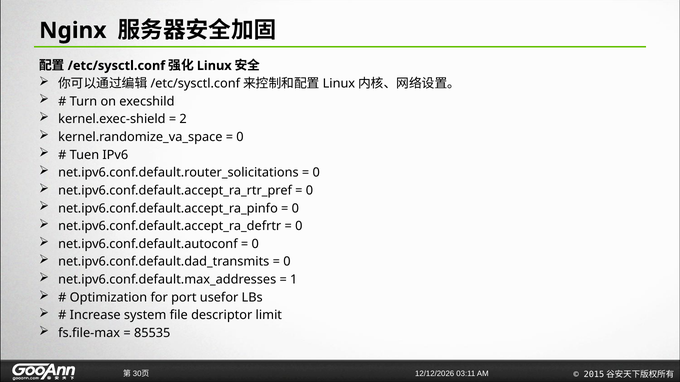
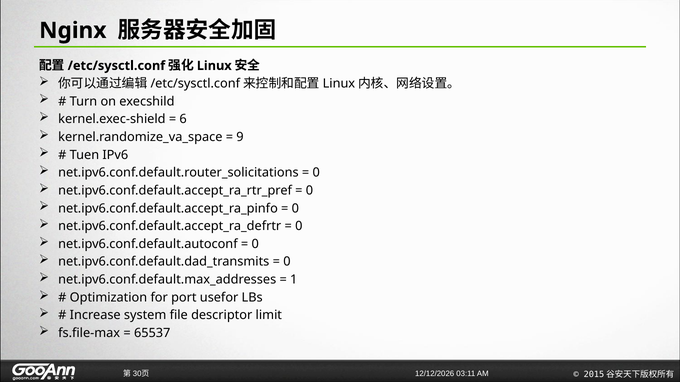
2: 2 -> 6
0 at (240, 137): 0 -> 9
85535: 85535 -> 65537
